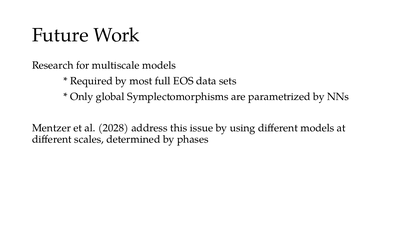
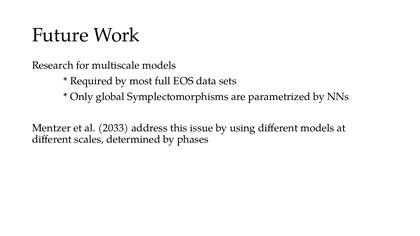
2028: 2028 -> 2033
